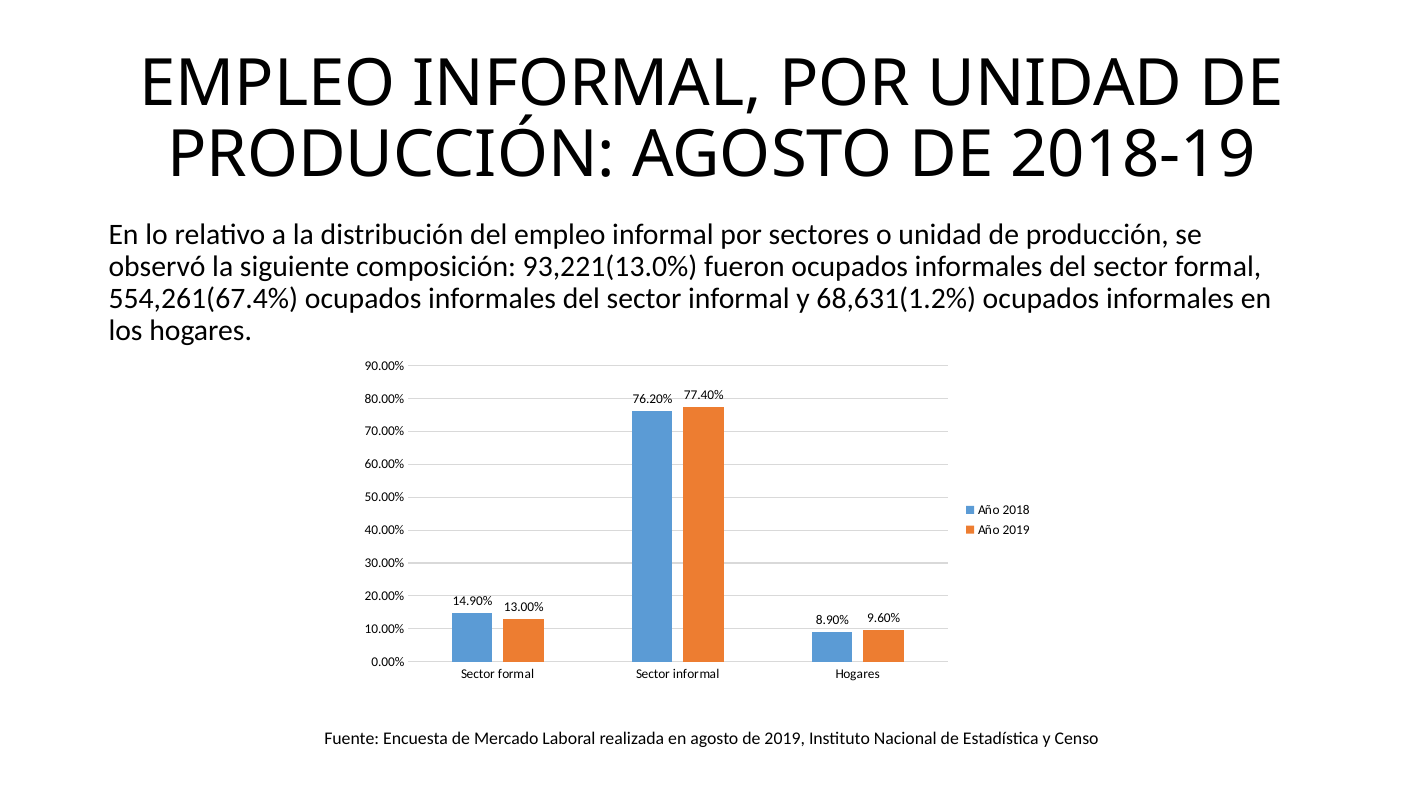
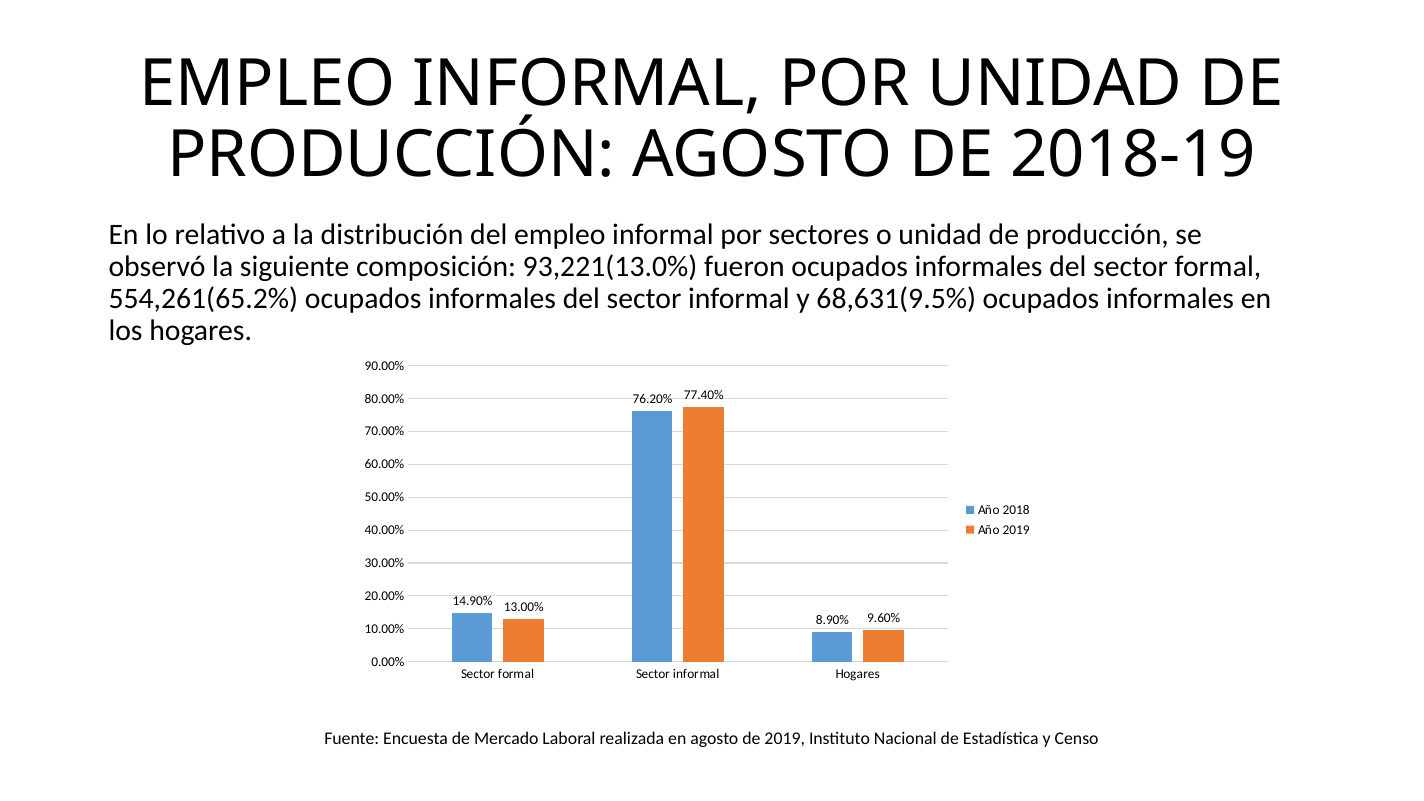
554,261(67.4%: 554,261(67.4% -> 554,261(65.2%
68,631(1.2%: 68,631(1.2% -> 68,631(9.5%
